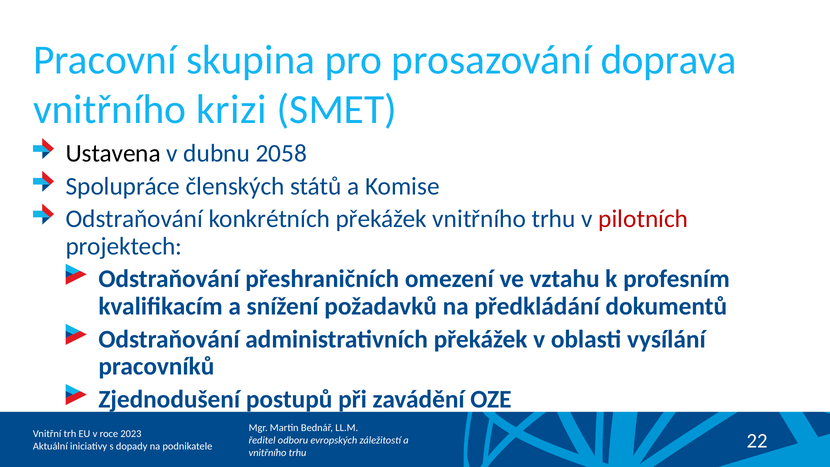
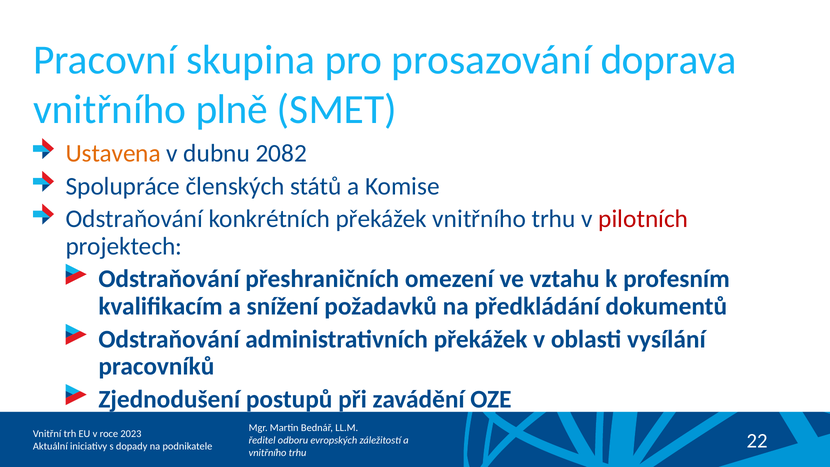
krizi: krizi -> plně
Ustavena colour: black -> orange
2058: 2058 -> 2082
